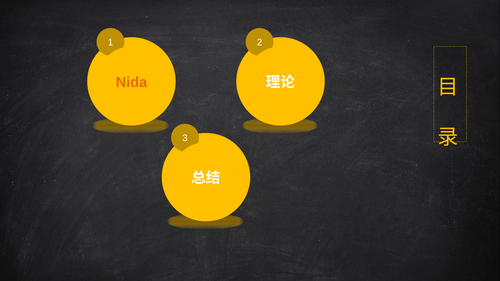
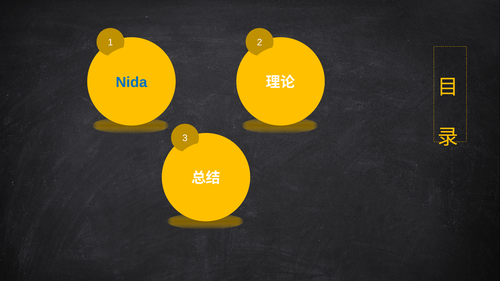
Nida colour: orange -> blue
